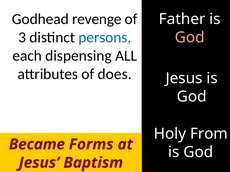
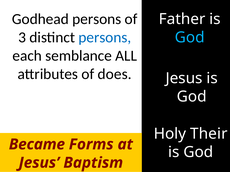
Godhead revenge: revenge -> persons
God at (190, 37) colour: pink -> light blue
dispensing: dispensing -> semblance
From: From -> Their
